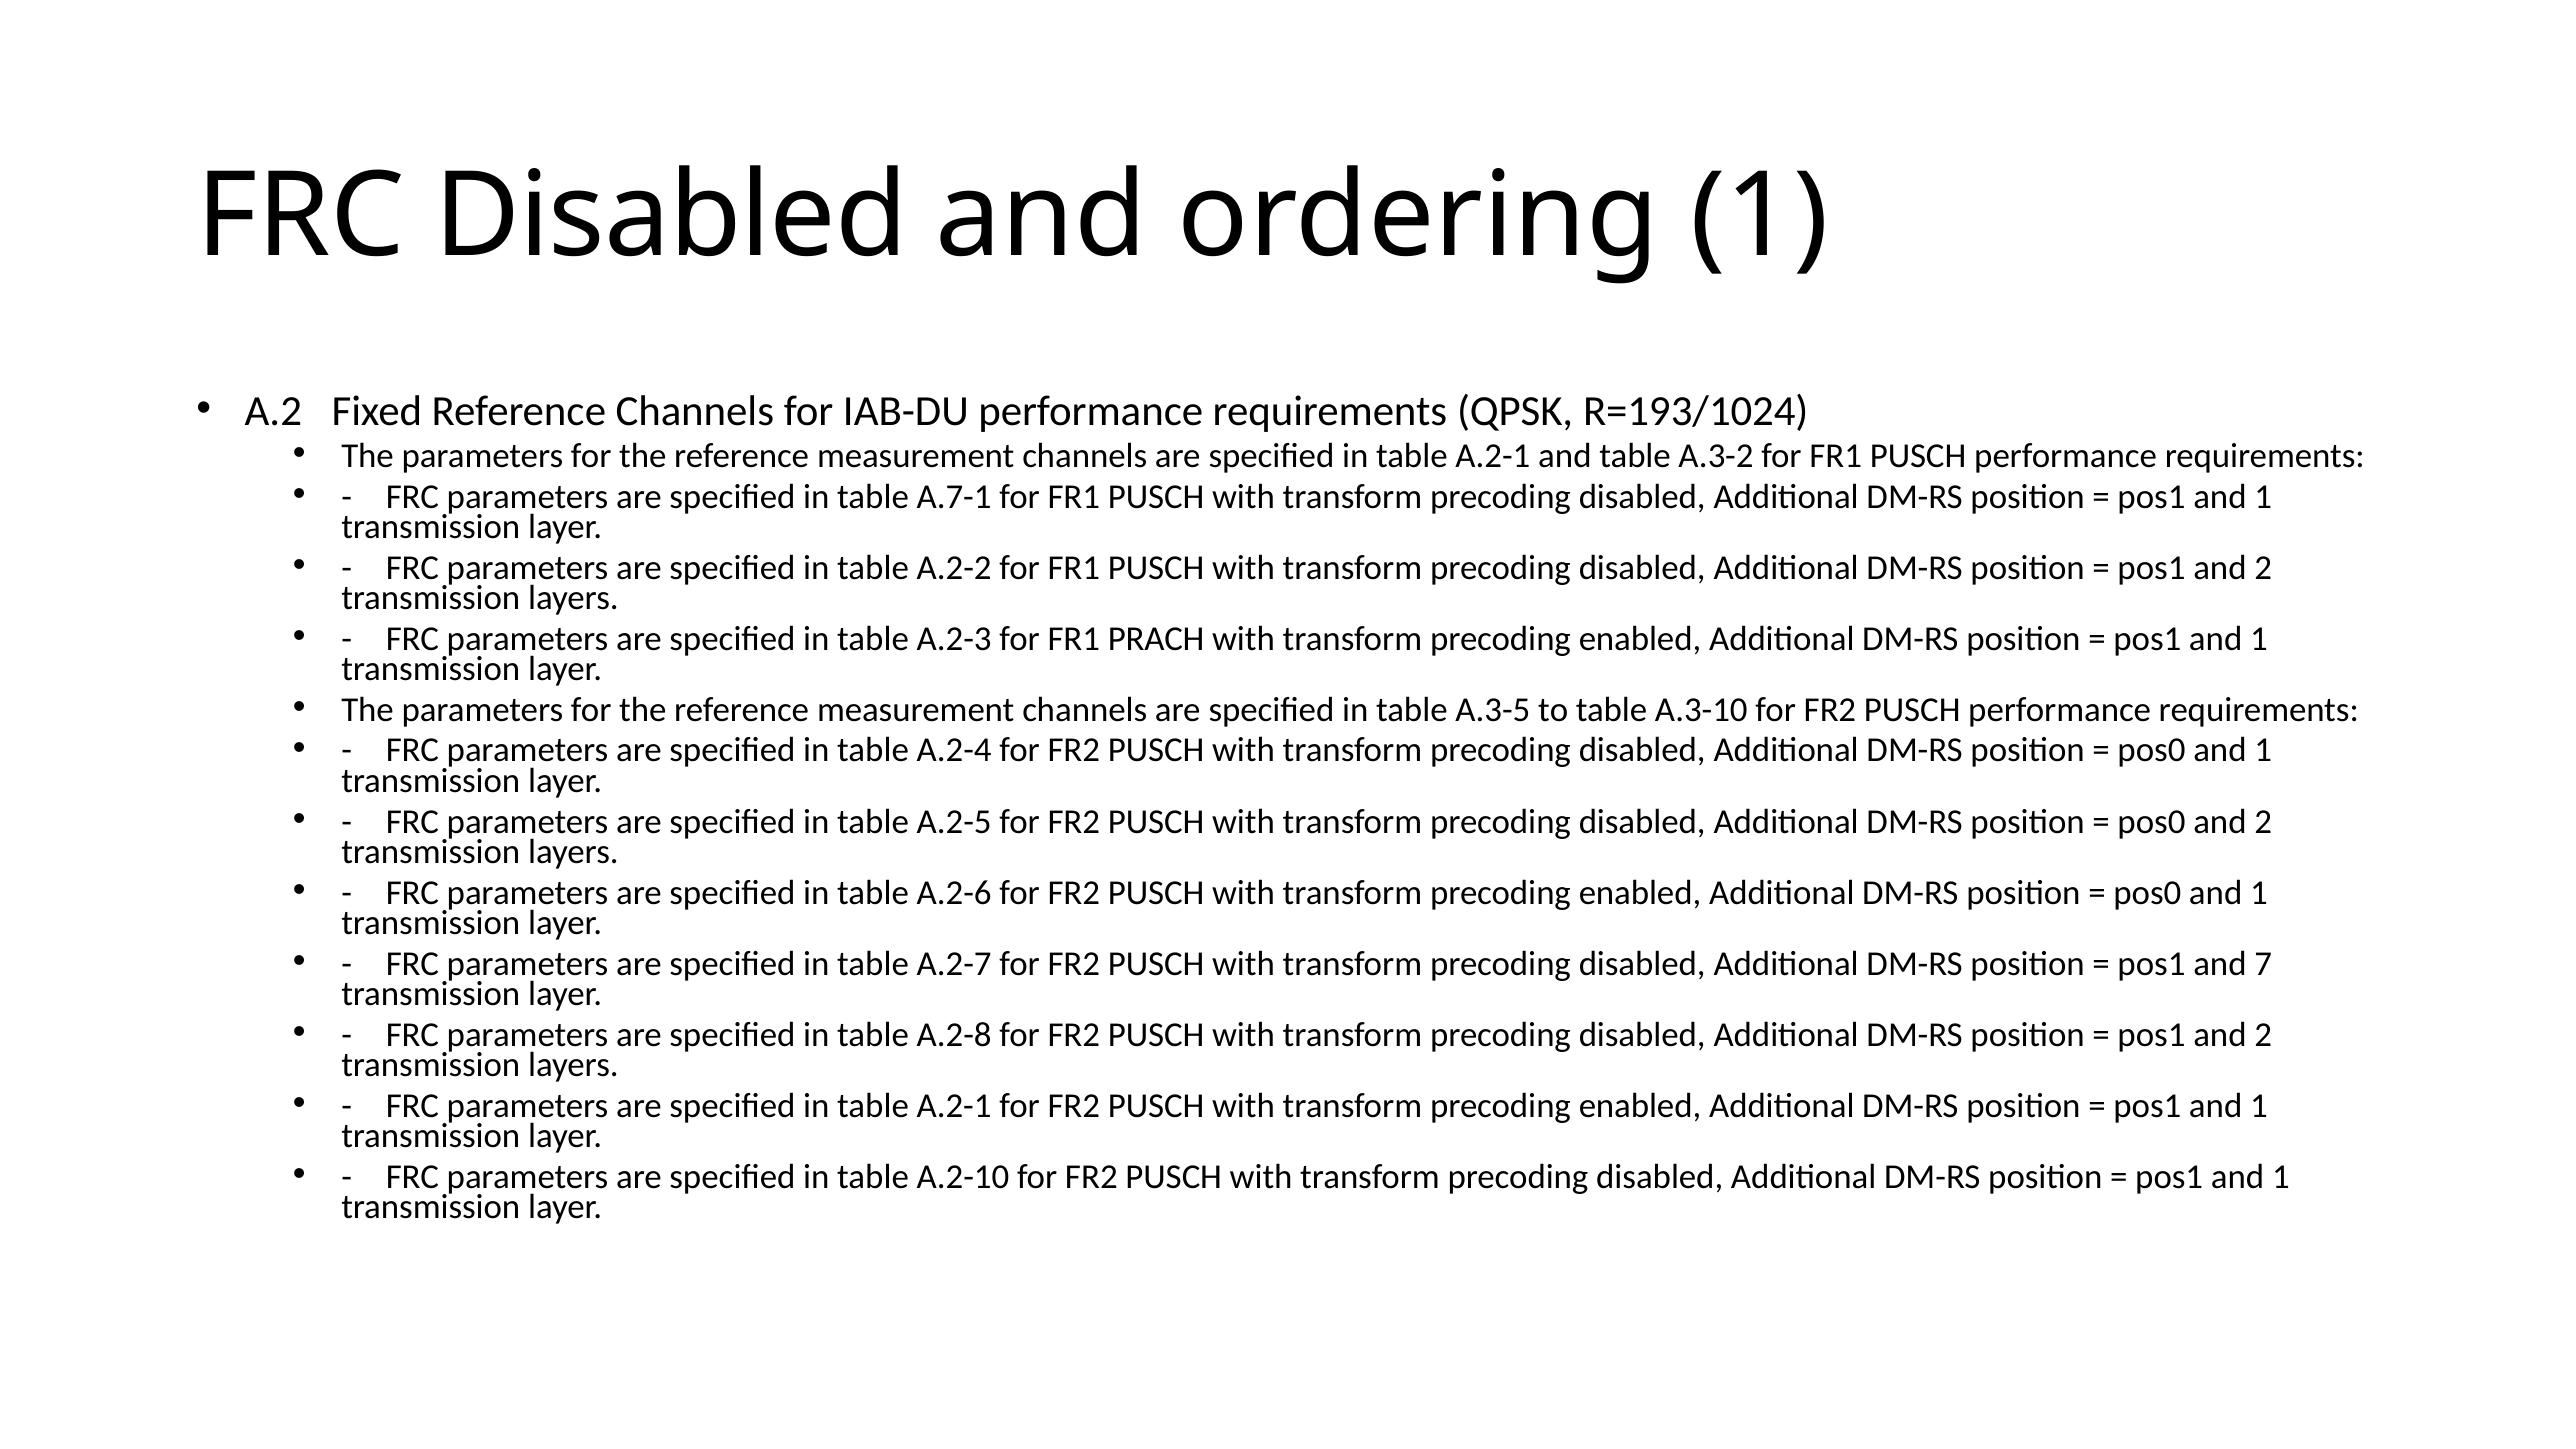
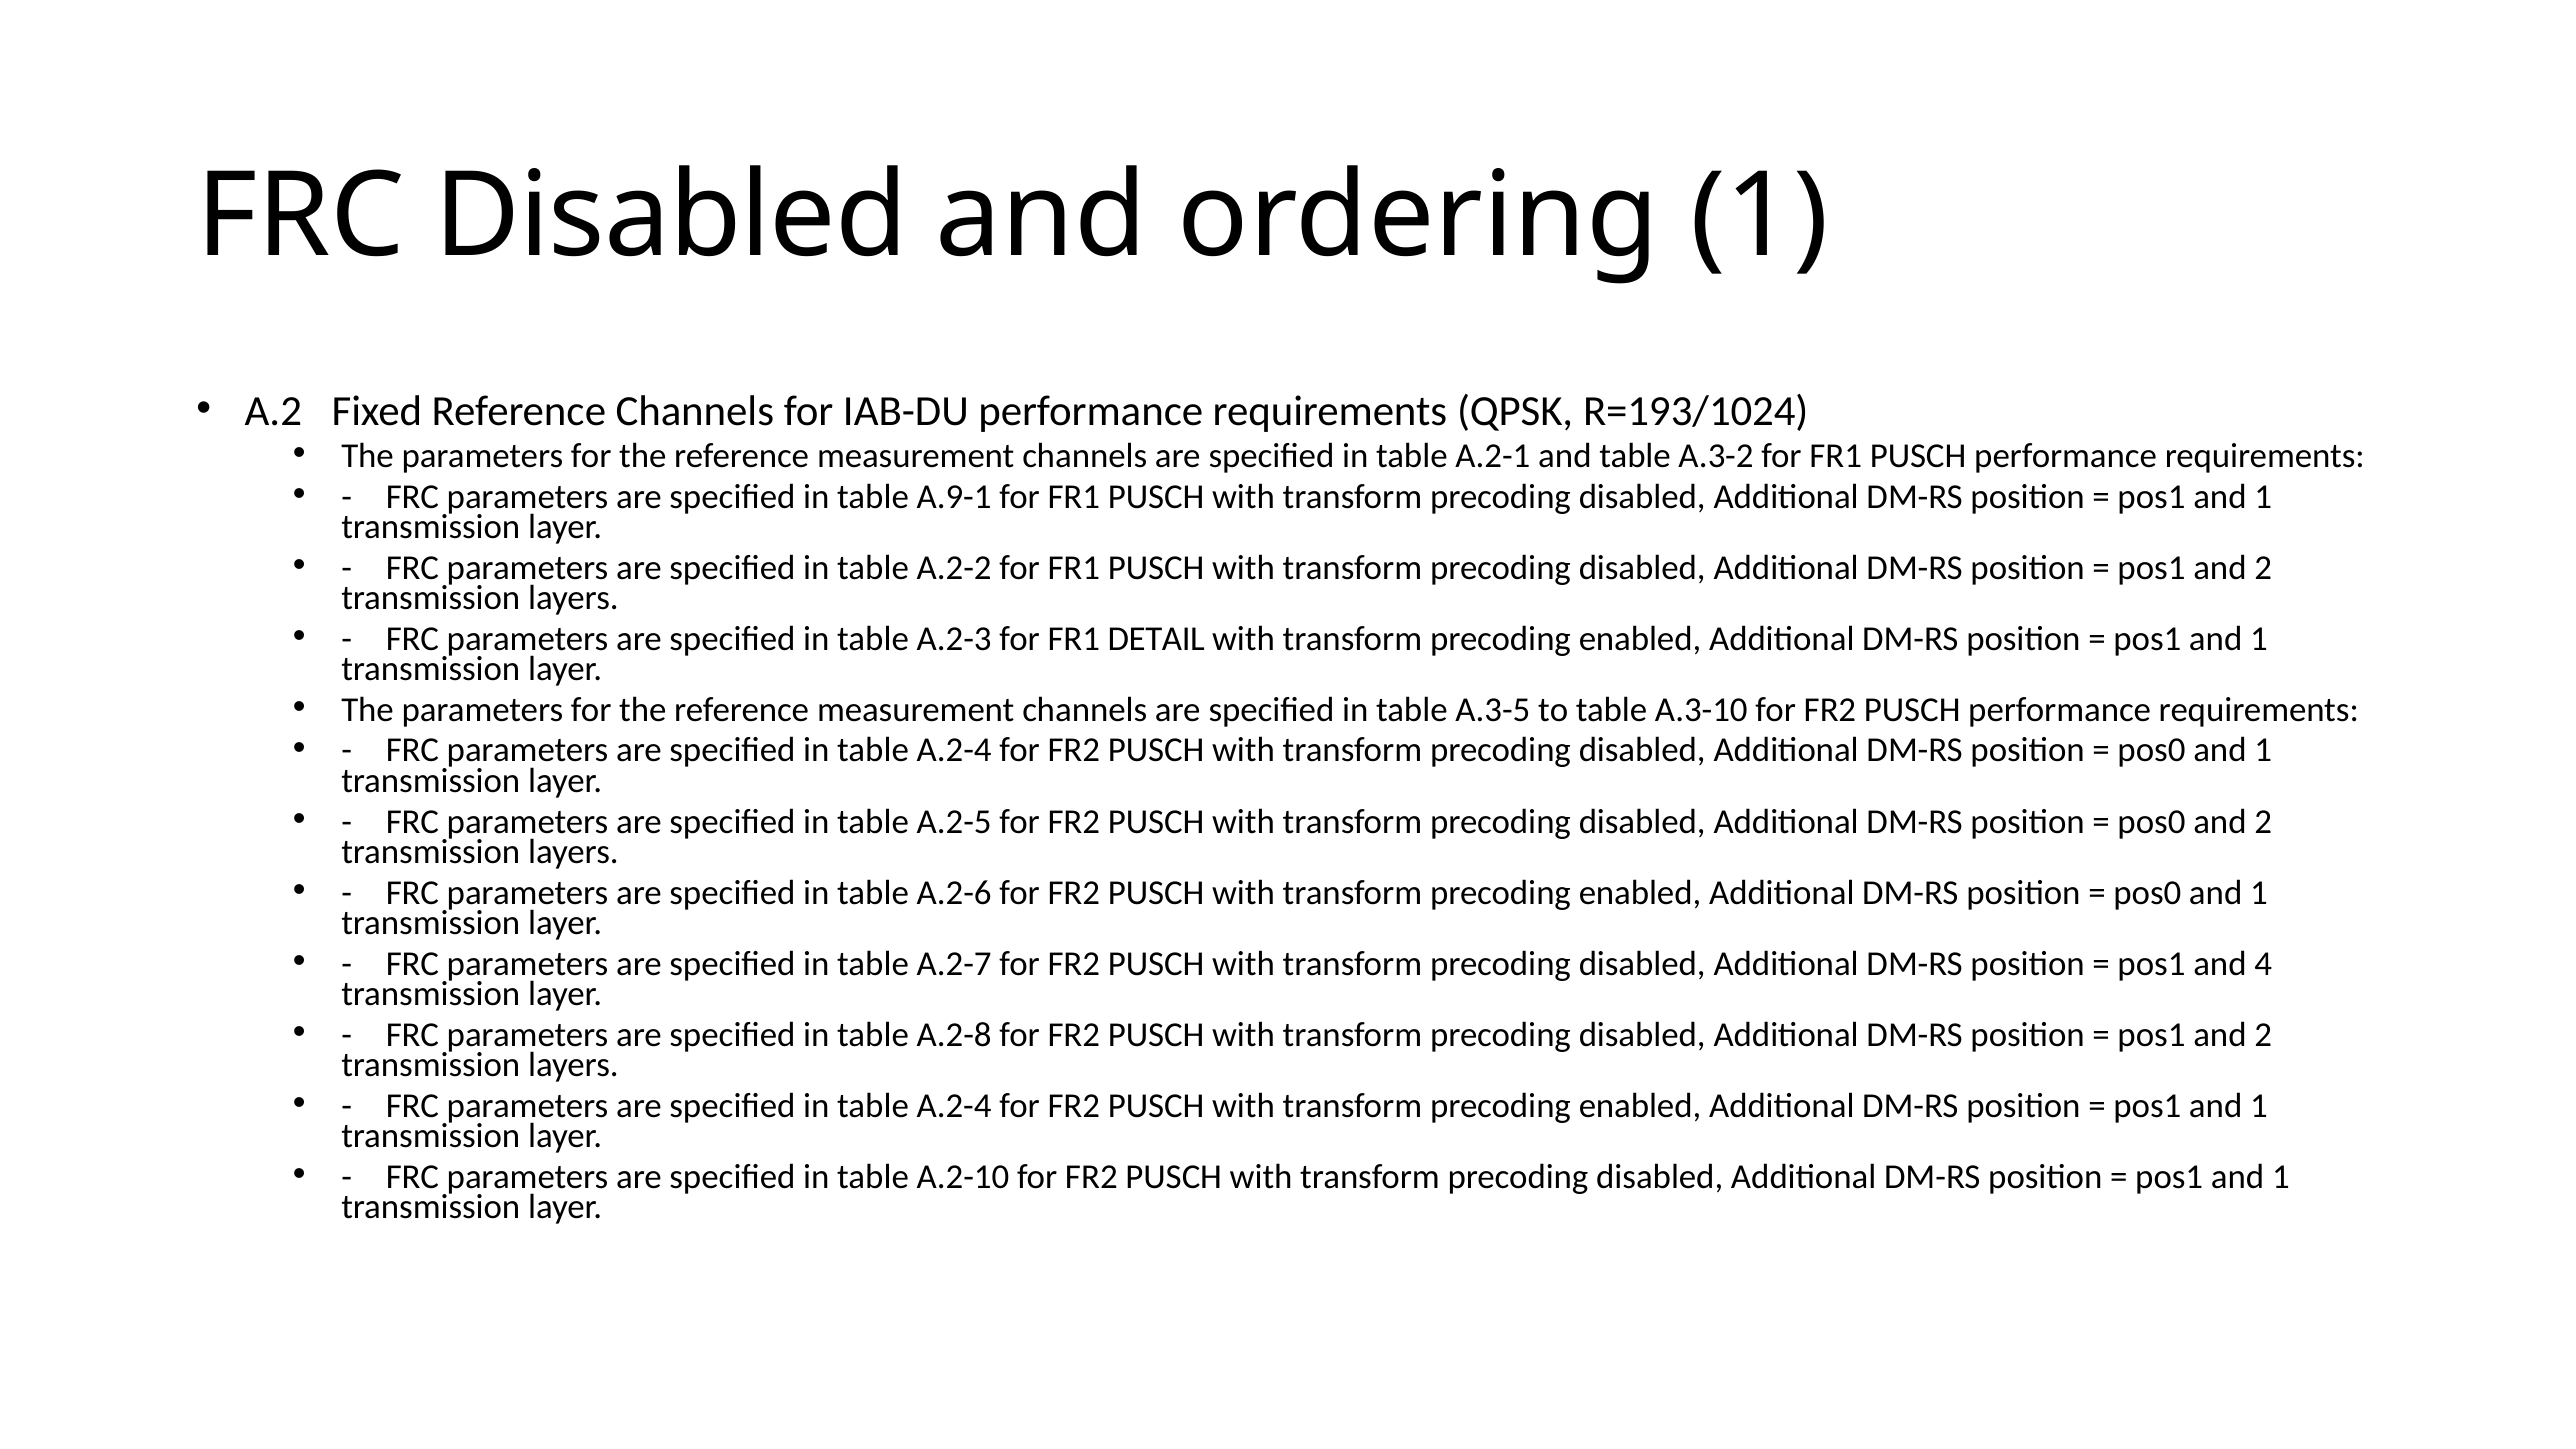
A.7-1: A.7-1 -> A.9-1
PRACH: PRACH -> DETAIL
7: 7 -> 4
A.2-1 at (954, 1106): A.2-1 -> A.2-4
